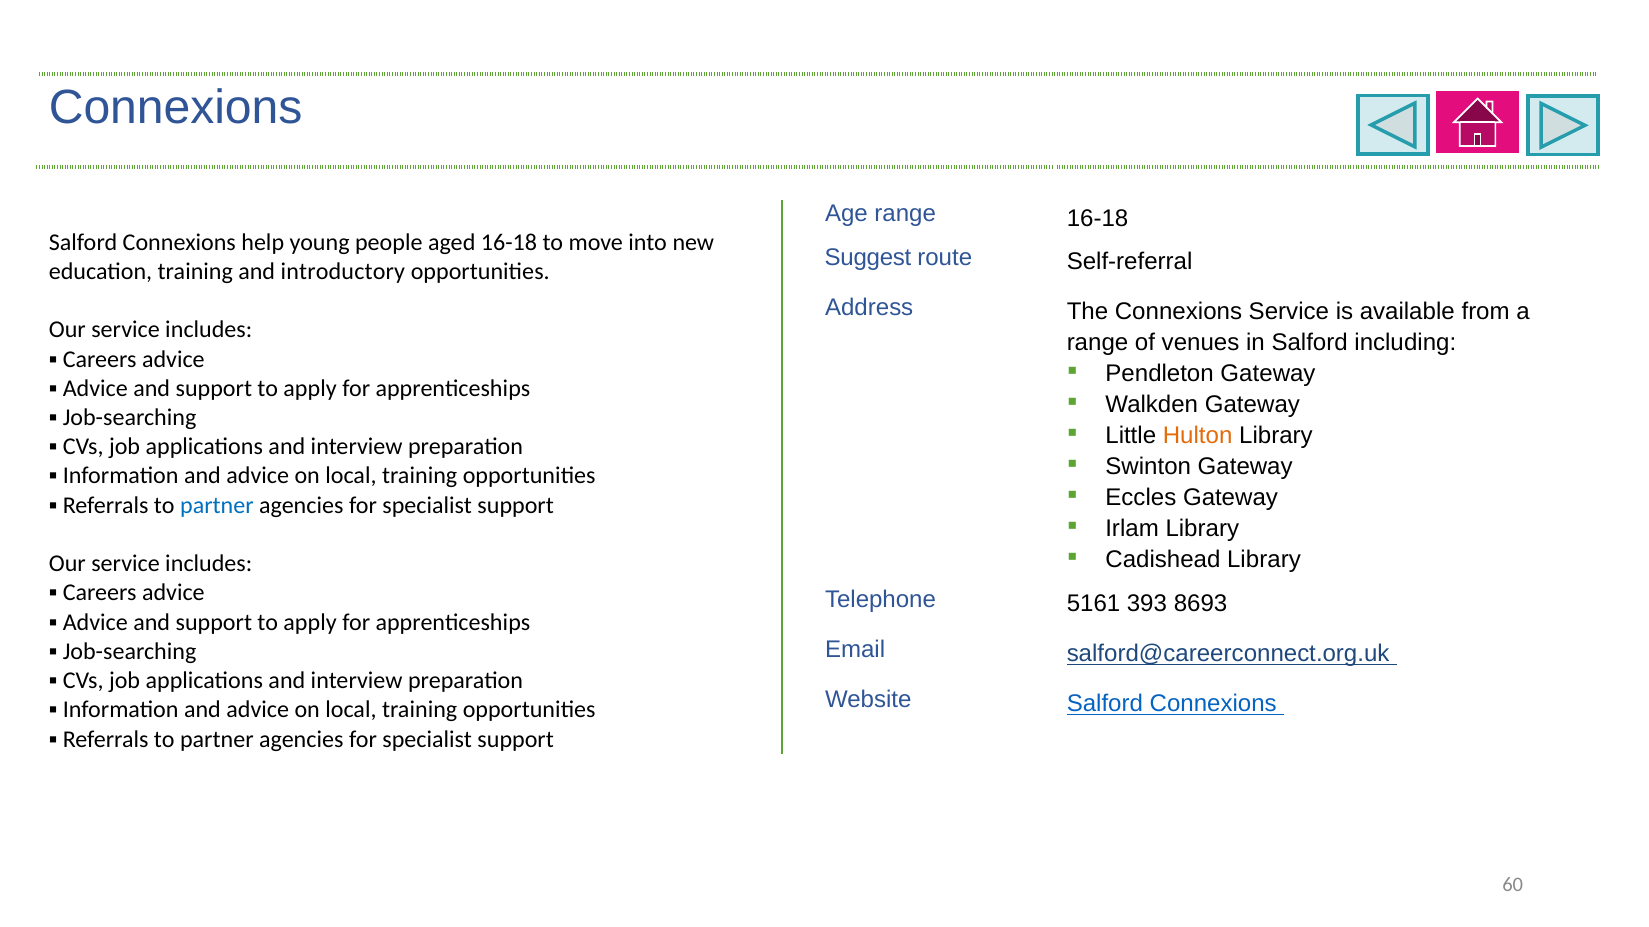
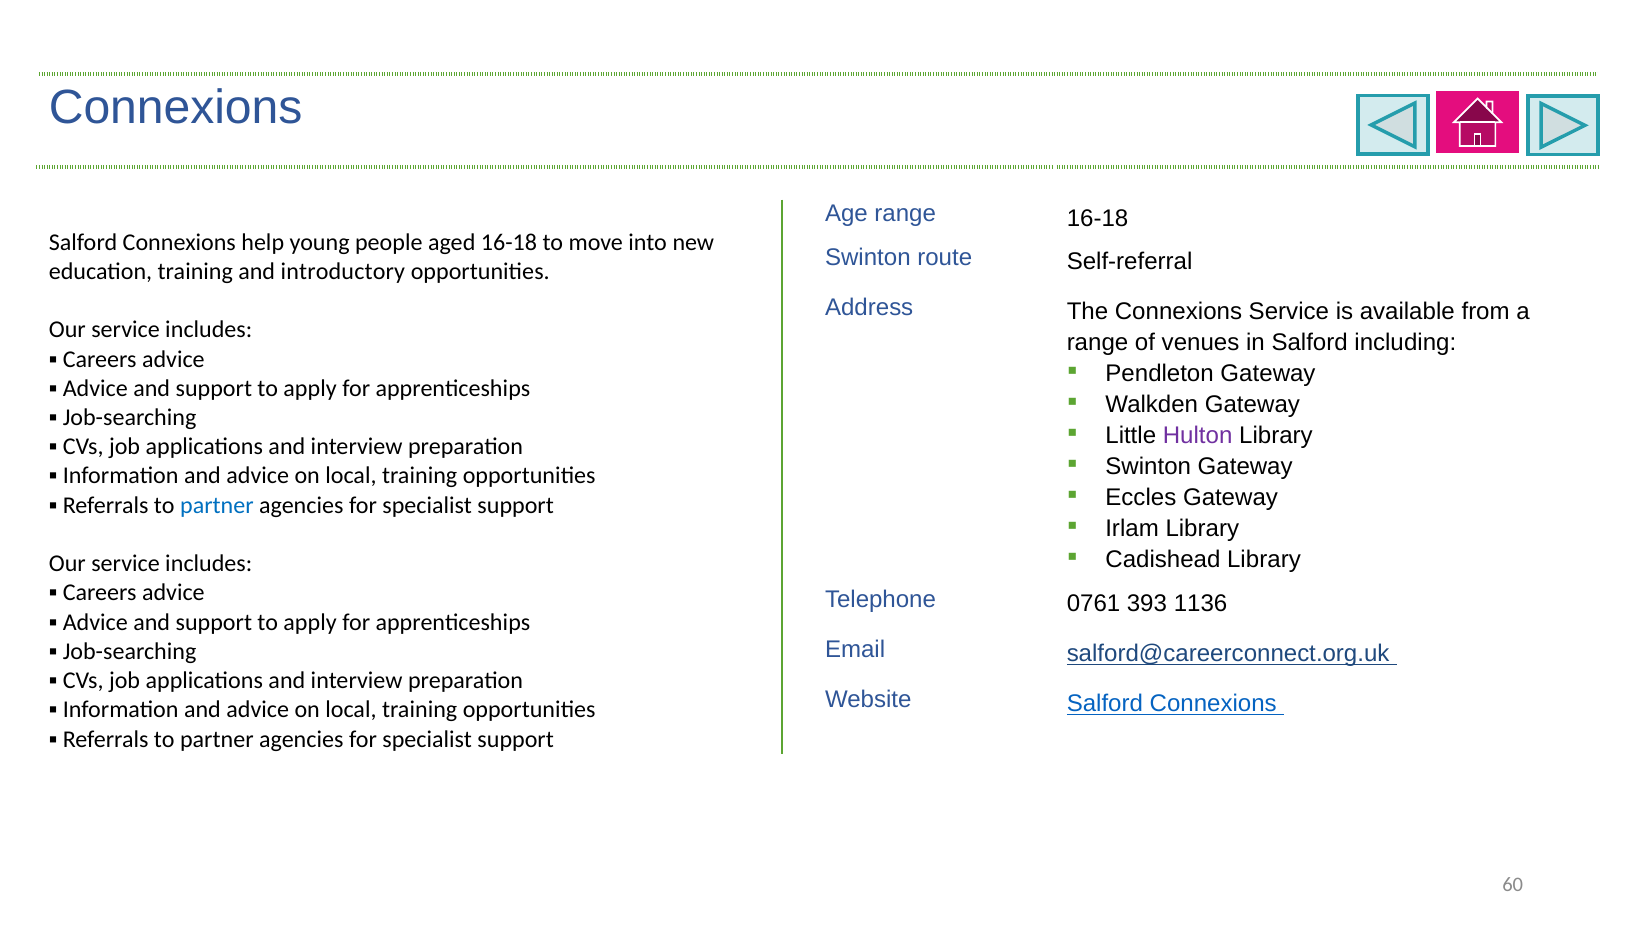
Suggest at (868, 258): Suggest -> Swinton
Hulton colour: orange -> purple
5161: 5161 -> 0761
8693: 8693 -> 1136
